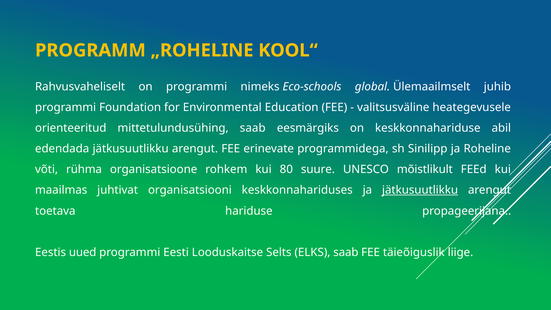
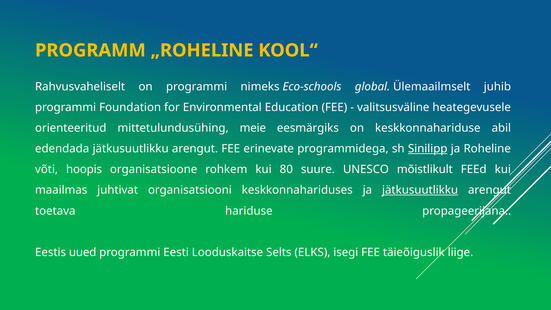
mittetulundusühing saab: saab -> meie
Sinilipp underline: none -> present
rühma: rühma -> hoopis
ELKS saab: saab -> isegi
